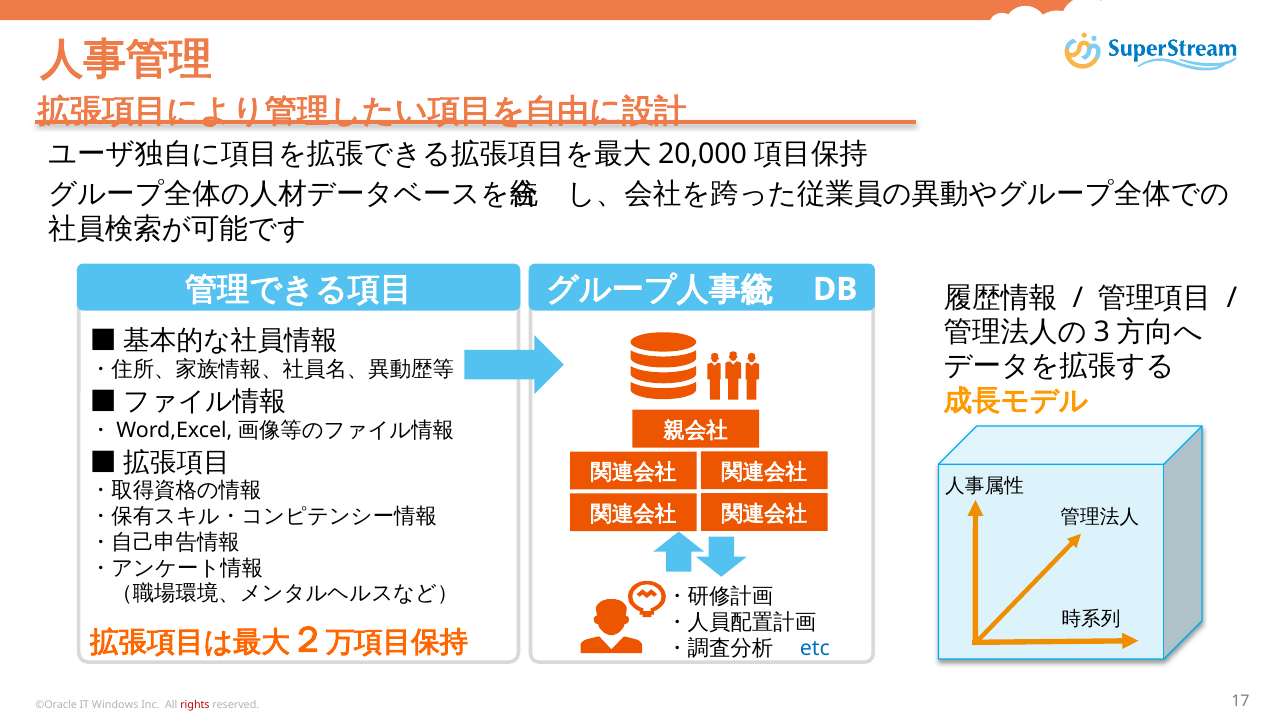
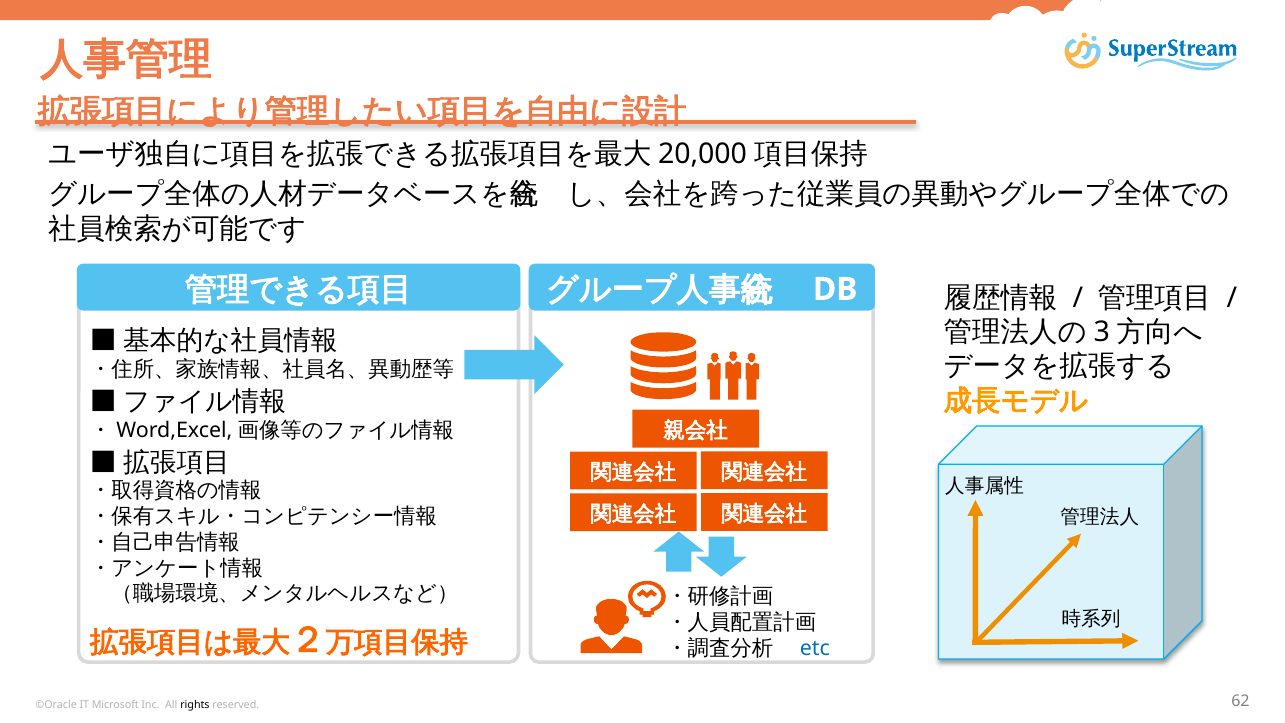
Windows: Windows -> Microsoft
rights colour: red -> black
17: 17 -> 62
